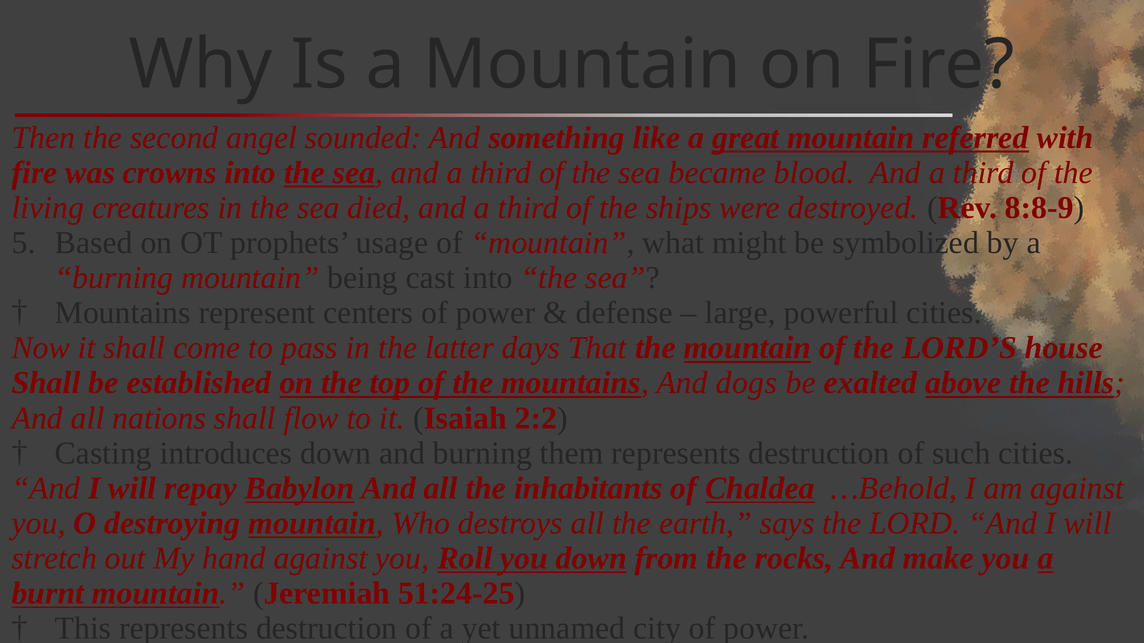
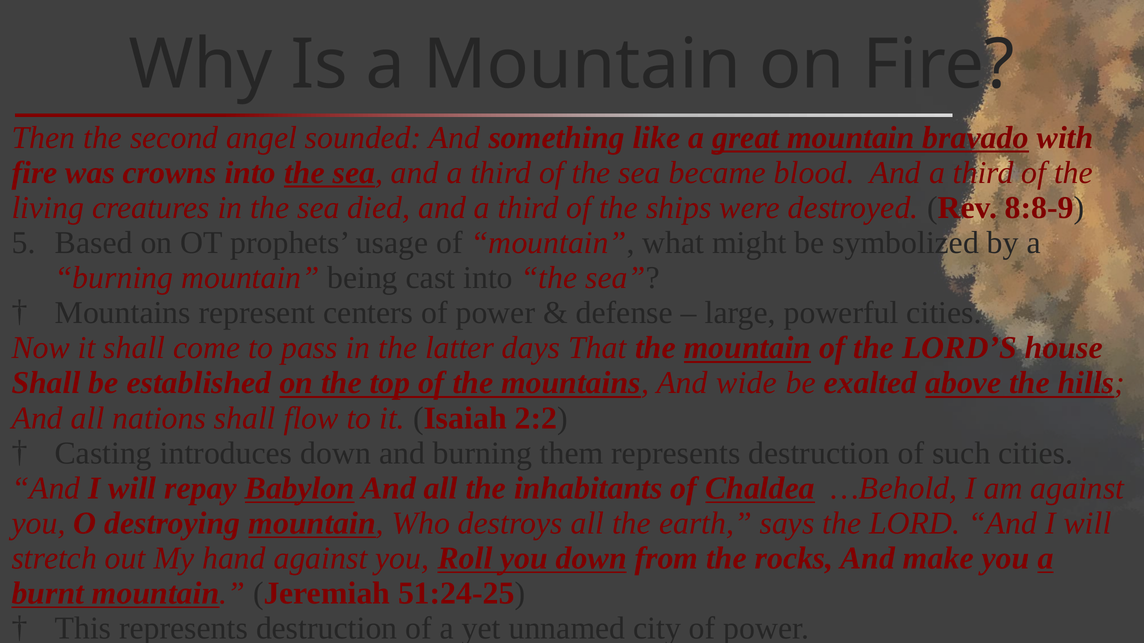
referred: referred -> bravado
dogs: dogs -> wide
